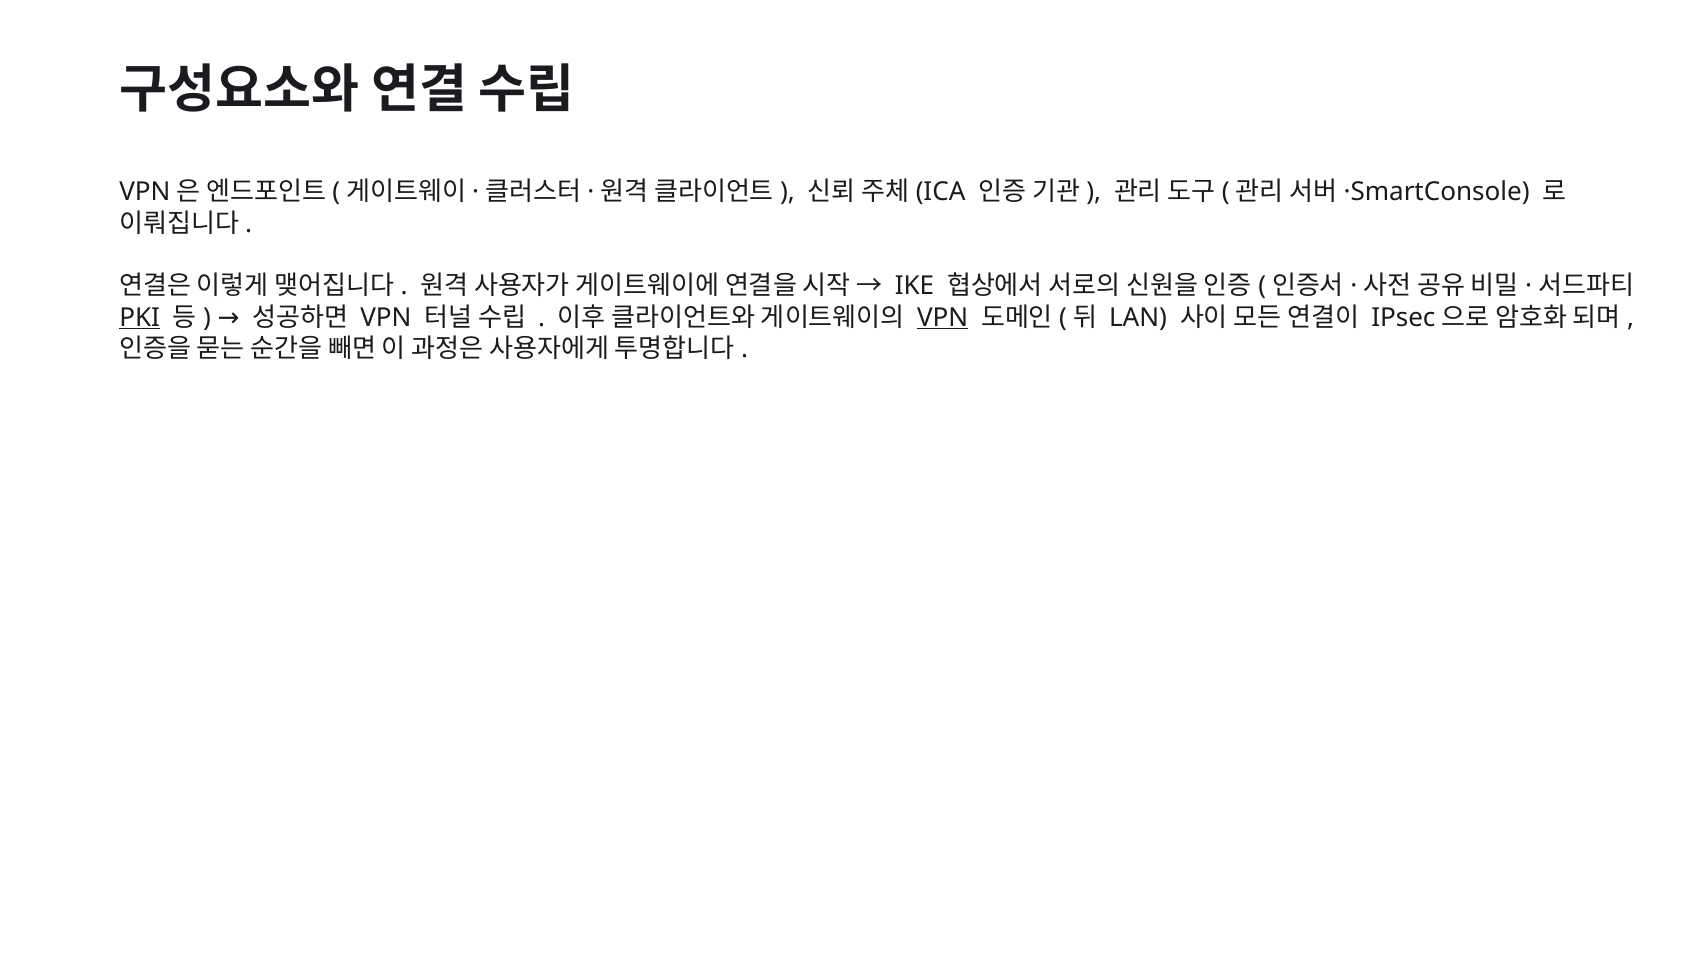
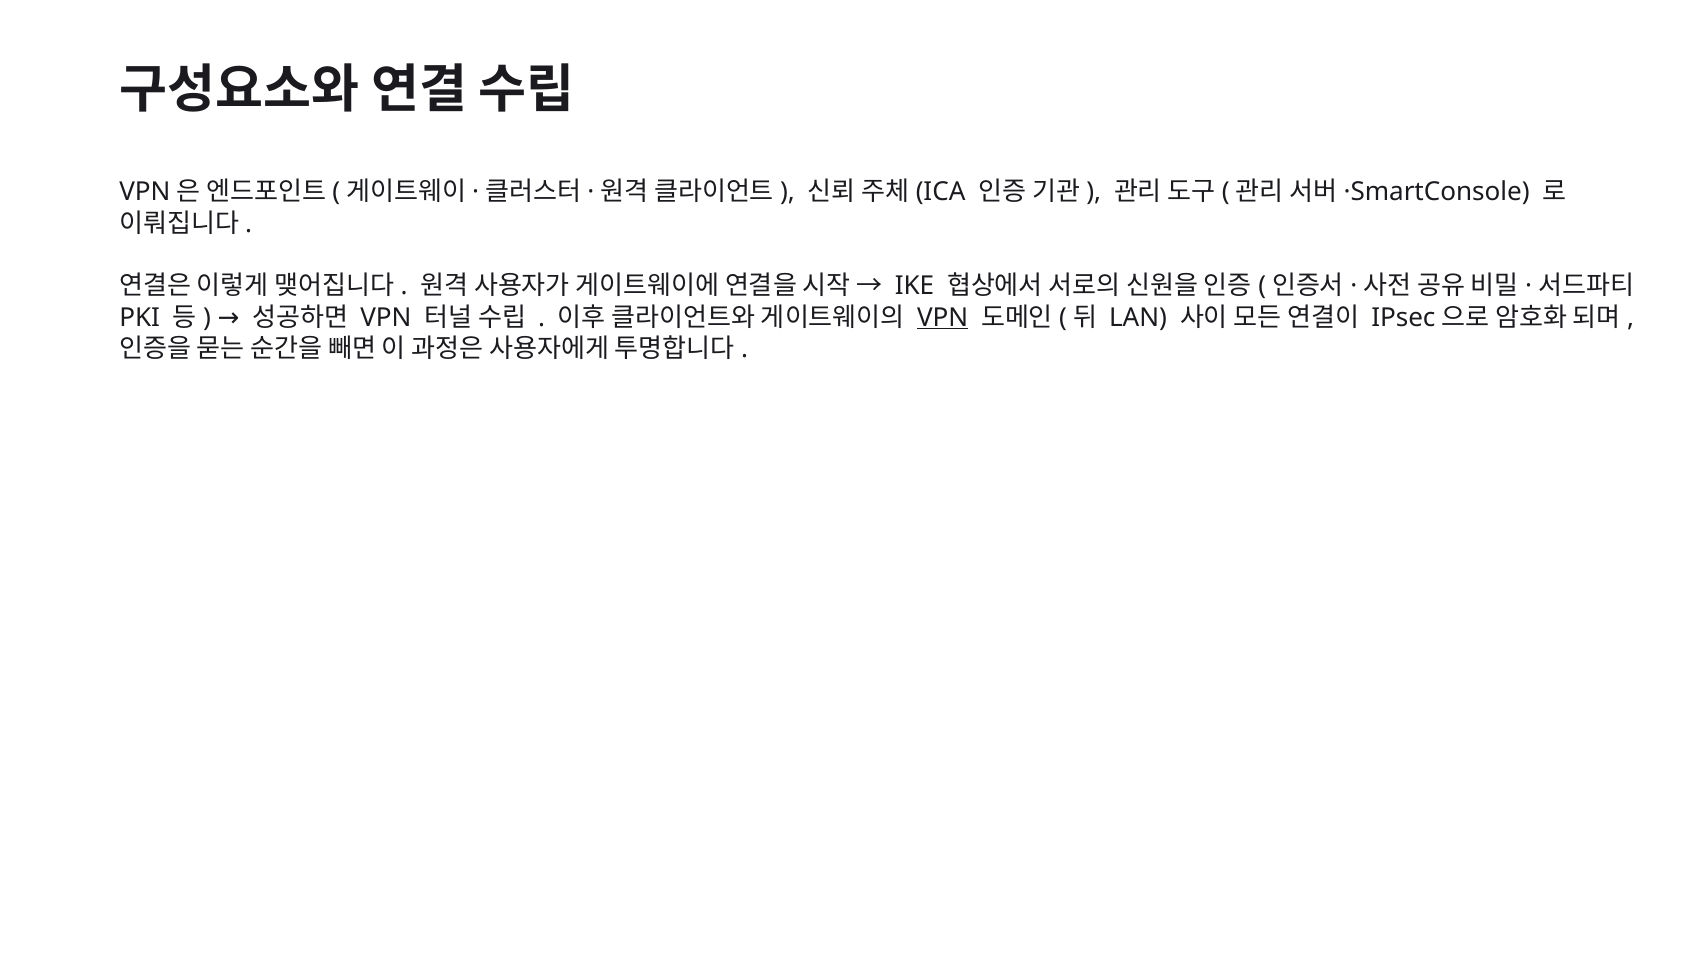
PKI underline: present -> none
